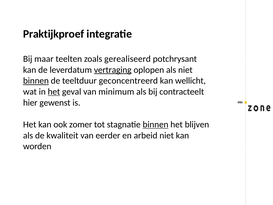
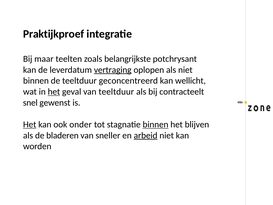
gerealiseerd: gerealiseerd -> belangrijkste
binnen at (36, 81) underline: present -> none
van minimum: minimum -> teeltduur
hier: hier -> snel
Het at (30, 124) underline: none -> present
zomer: zomer -> onder
kwaliteit: kwaliteit -> bladeren
eerder: eerder -> sneller
arbeid underline: none -> present
